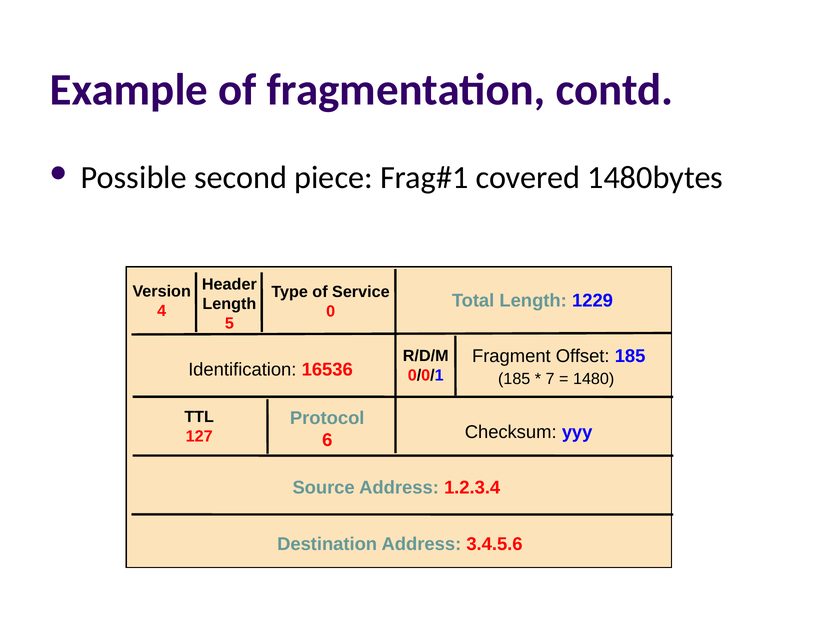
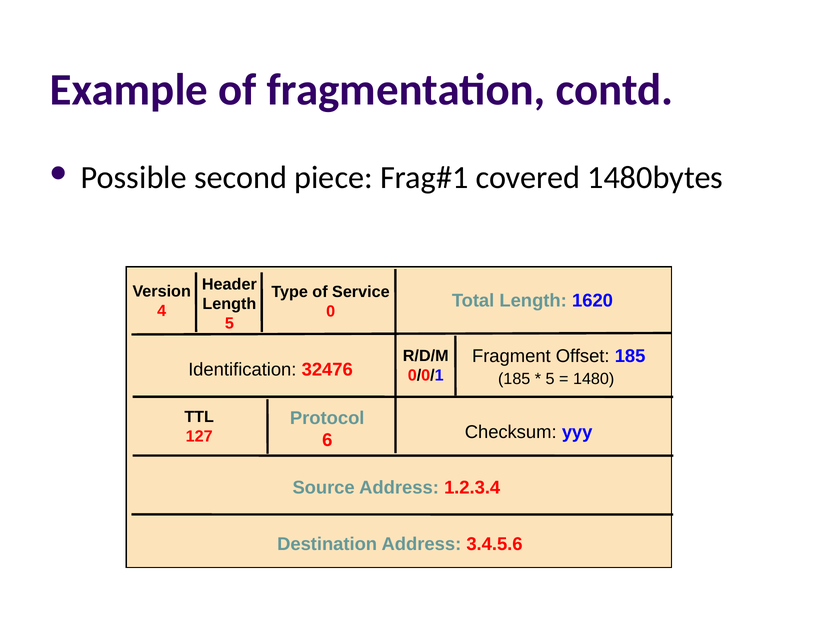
1229: 1229 -> 1620
16536: 16536 -> 32476
7 at (550, 379): 7 -> 5
